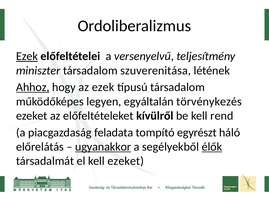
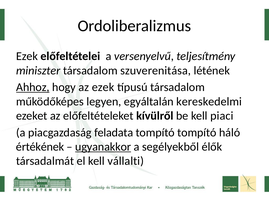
Ezek at (27, 56) underline: present -> none
törvénykezés: törvénykezés -> kereskedelmi
rend: rend -> piaci
tompító egyrészt: egyrészt -> tompító
előrelátás: előrelátás -> értékének
élők underline: present -> none
kell ezeket: ezeket -> vállalti
